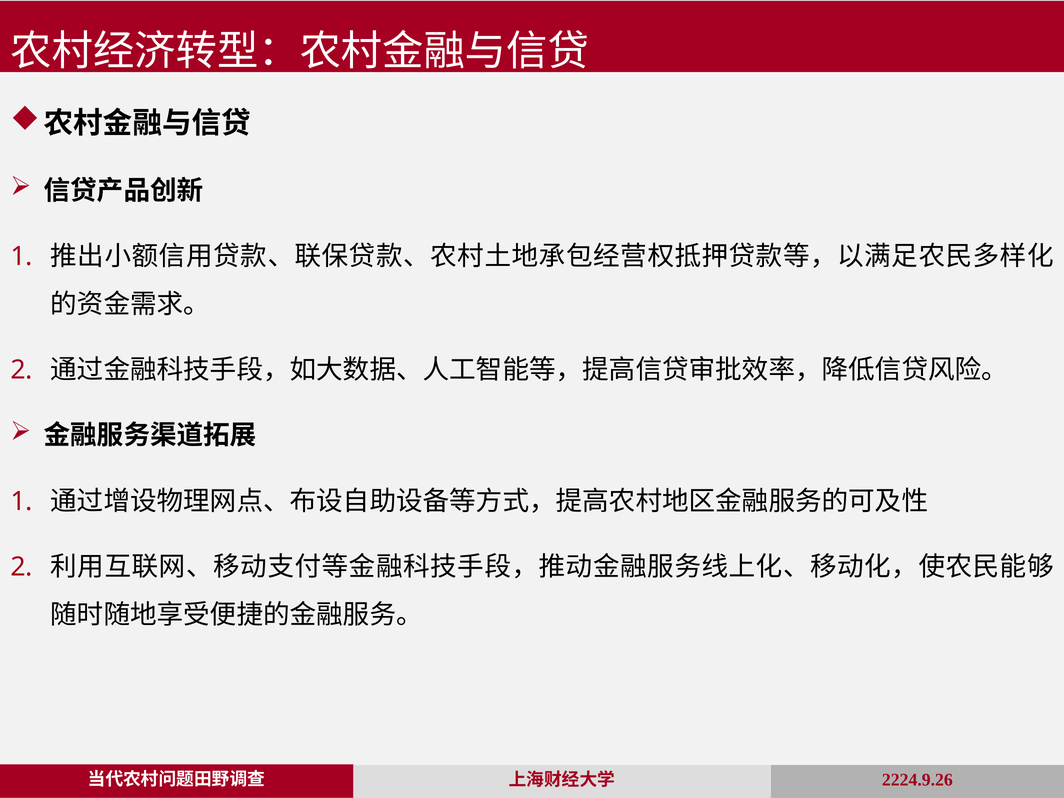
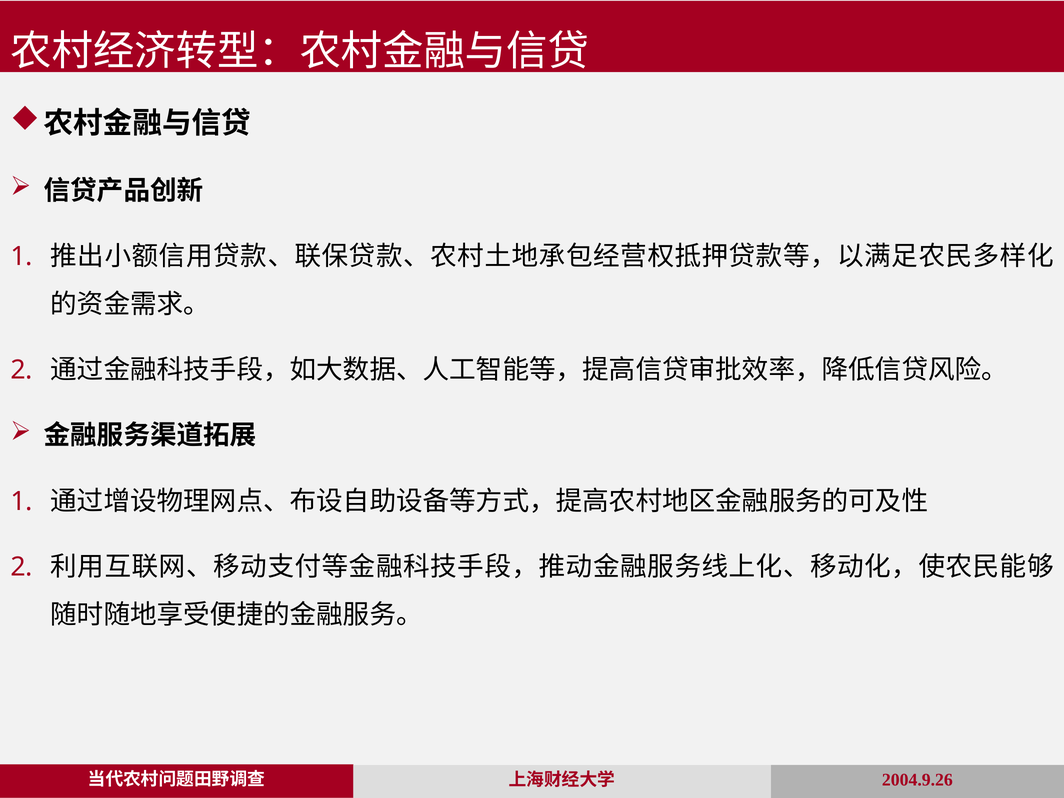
2224.9.26: 2224.9.26 -> 2004.9.26
